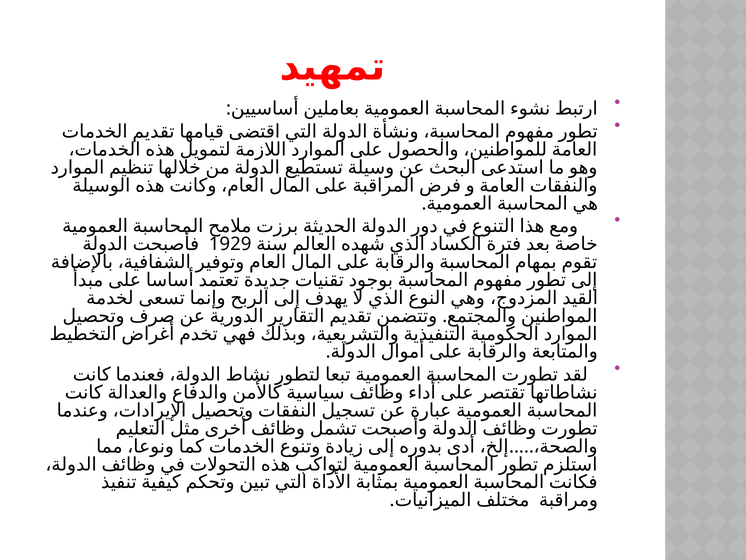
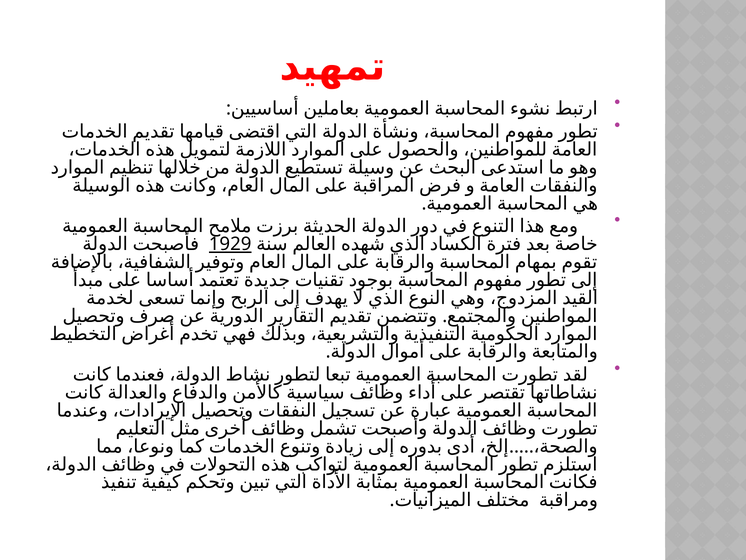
1929 underline: none -> present
